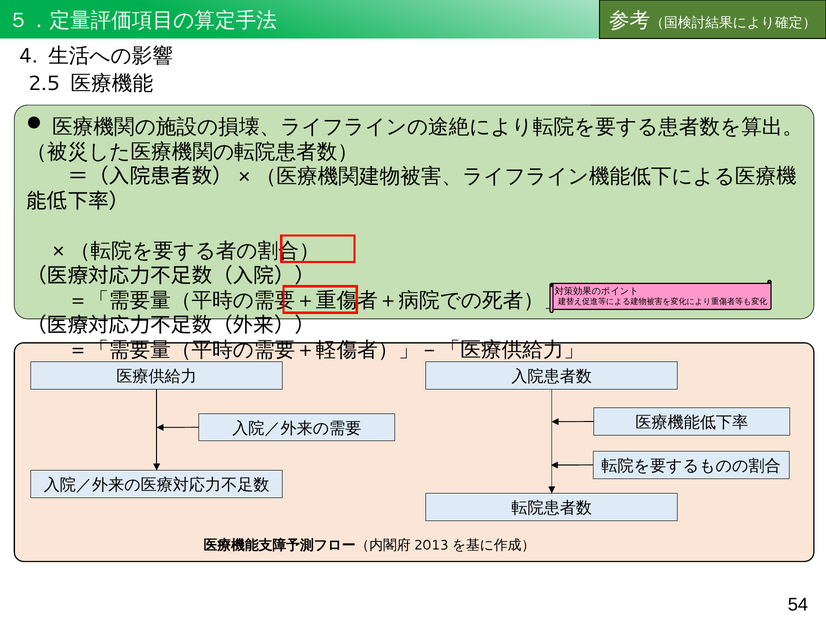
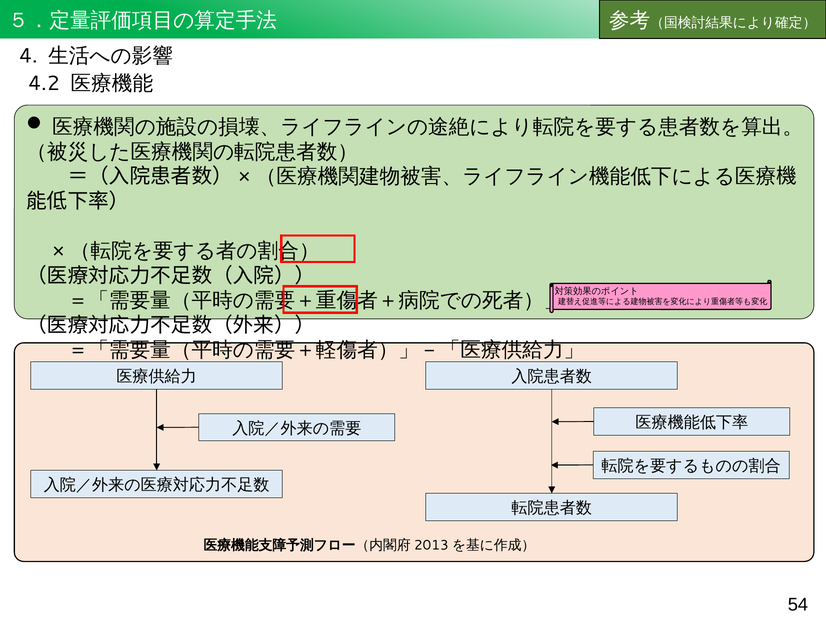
2.5: 2.5 -> 4.2
